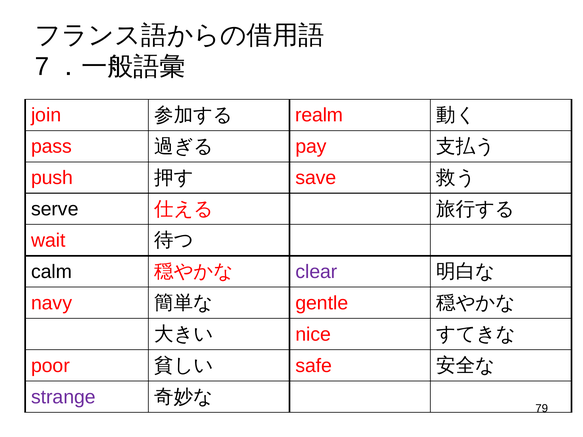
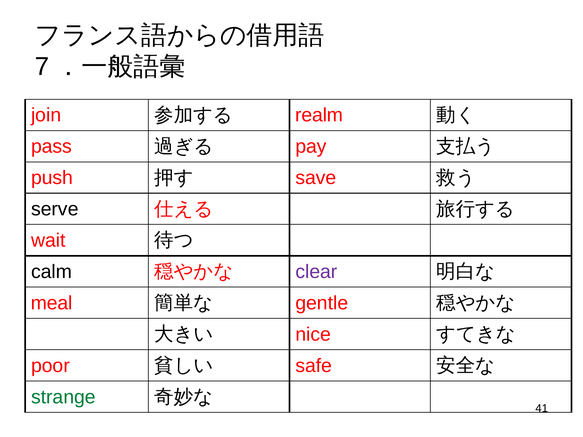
navy: navy -> meal
strange colour: purple -> green
79: 79 -> 41
